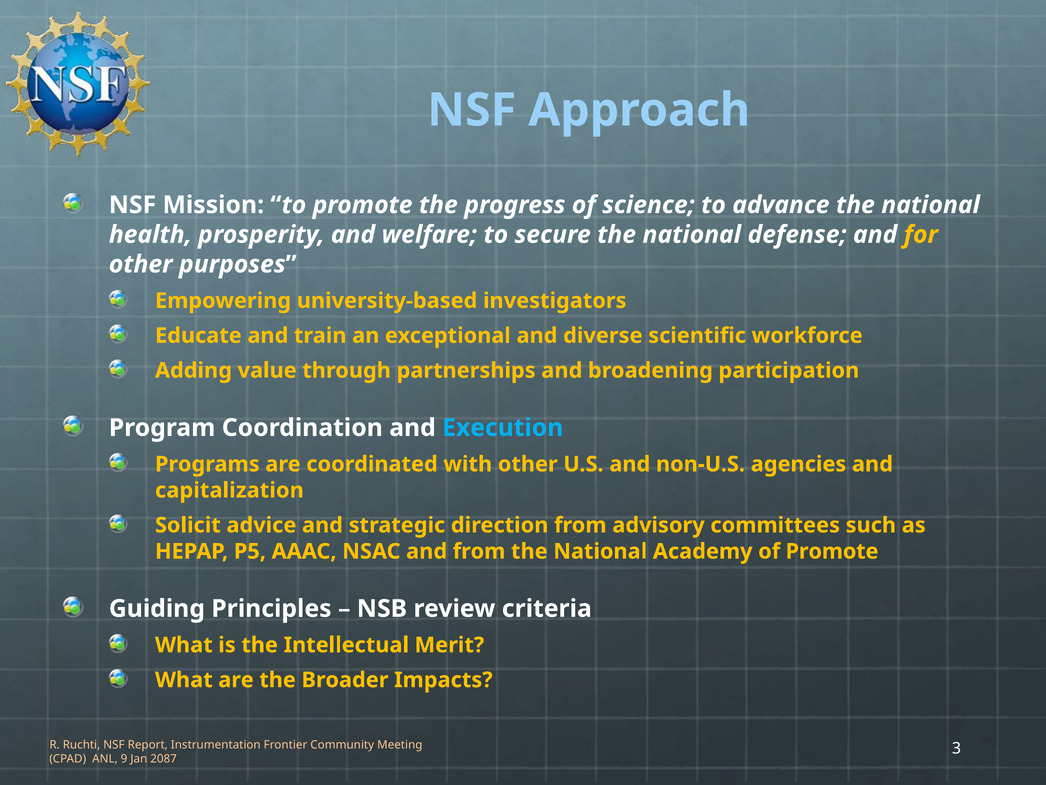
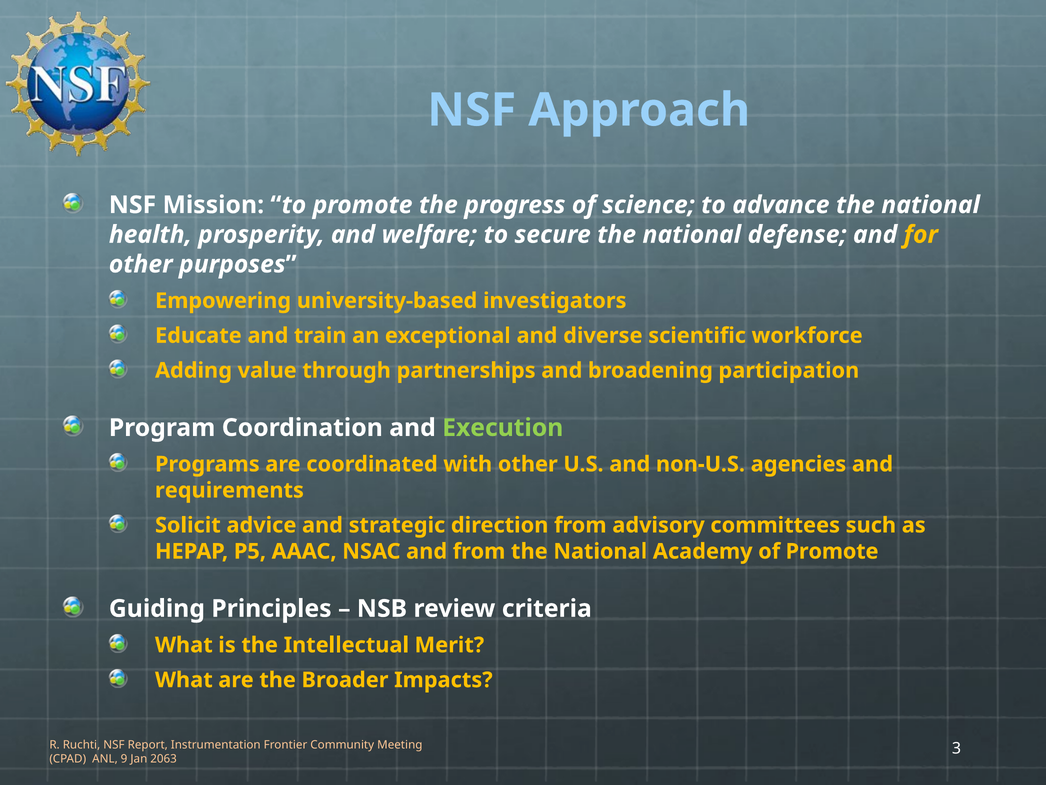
Execution colour: light blue -> light green
capitalization: capitalization -> requirements
2087: 2087 -> 2063
